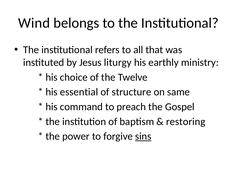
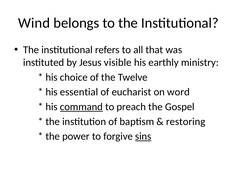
liturgy: liturgy -> visible
structure: structure -> eucharist
same: same -> word
command underline: none -> present
